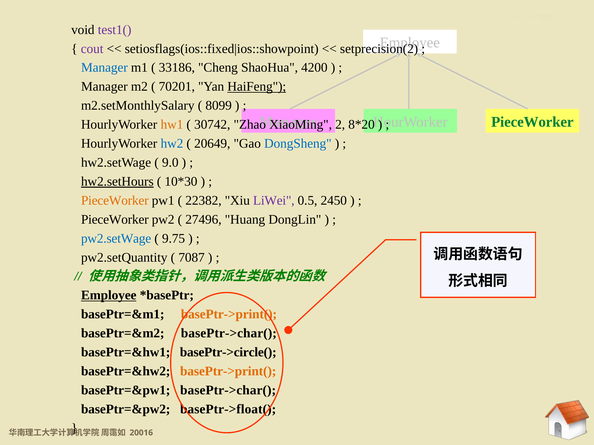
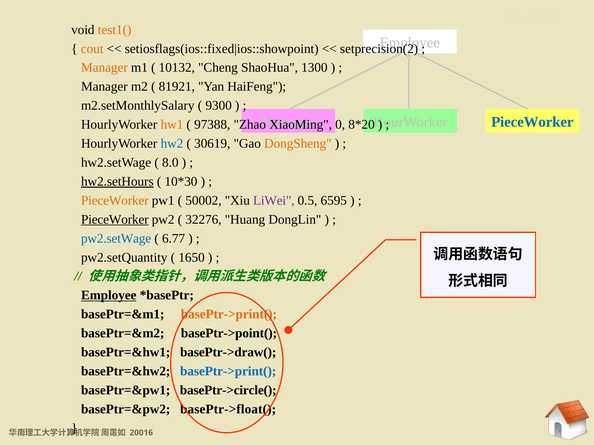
test1( colour: purple -> orange
cout colour: purple -> orange
Manager at (104, 68) colour: blue -> orange
33186: 33186 -> 10132
4200: 4200 -> 1300
70201: 70201 -> 81921
HaiFeng underline: present -> none
8099: 8099 -> 9300
PieceWorker at (532, 122) colour: green -> blue
30742: 30742 -> 97388
2: 2 -> 0
20649: 20649 -> 30619
DongSheng colour: blue -> orange
9.0: 9.0 -> 8.0
22382: 22382 -> 50002
2450: 2450 -> 6595
PieceWorker at (115, 220) underline: none -> present
27496: 27496 -> 32276
9.75: 9.75 -> 6.77
7087: 7087 -> 1650
basePtr=&m2 basePtr->char(: basePtr->char( -> basePtr->point(
basePtr->circle(: basePtr->circle( -> basePtr->draw(
basePtr->print( at (228, 372) colour: orange -> blue
basePtr=&pw1 basePtr->char(: basePtr->char( -> basePtr->circle(
